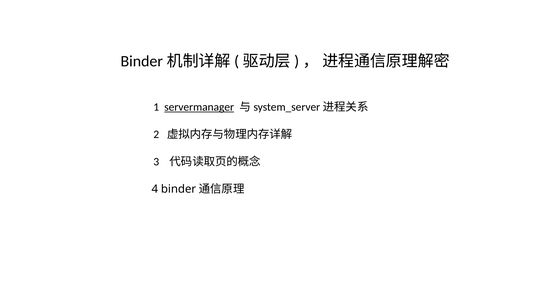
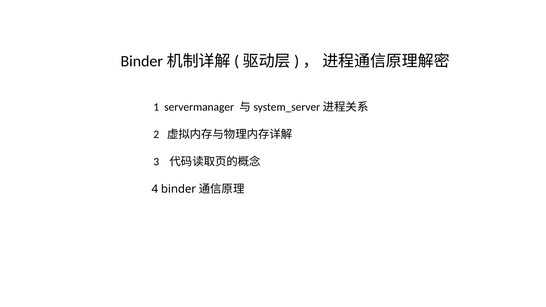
servermanager underline: present -> none
